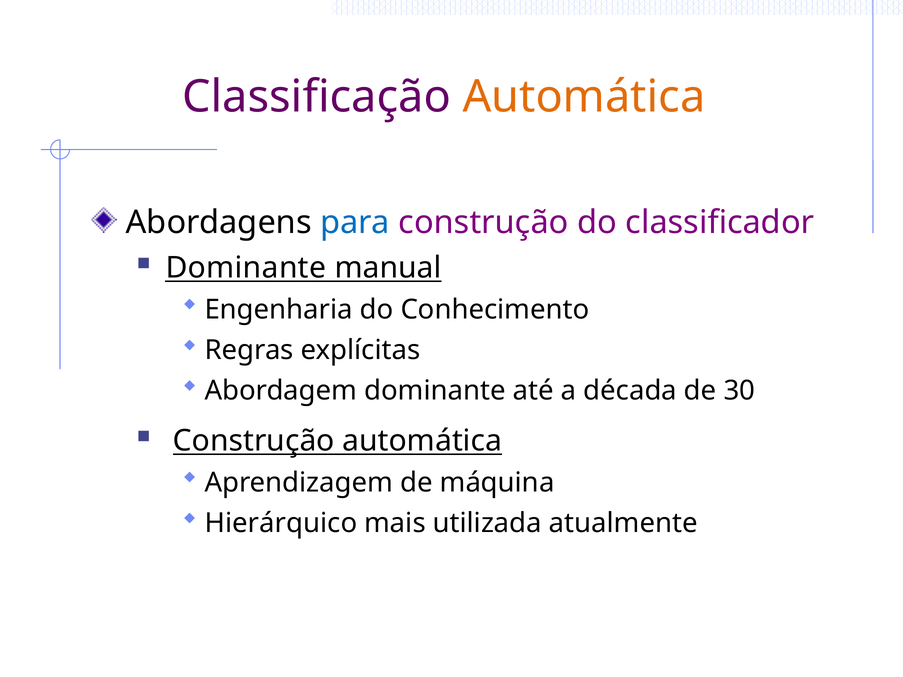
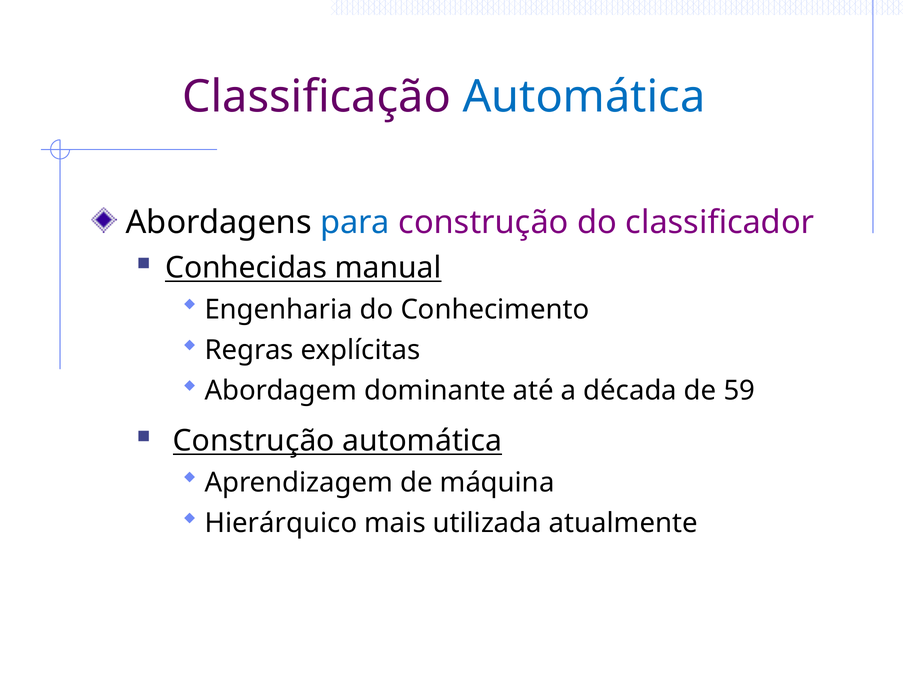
Automática at (584, 97) colour: orange -> blue
Dominante at (246, 268): Dominante -> Conhecidas
30: 30 -> 59
